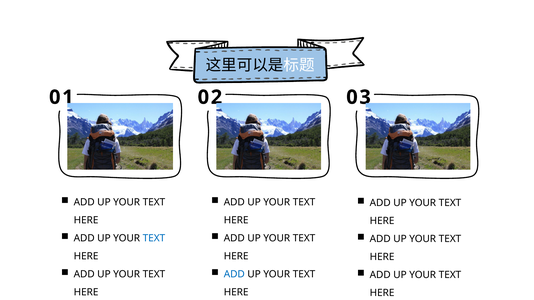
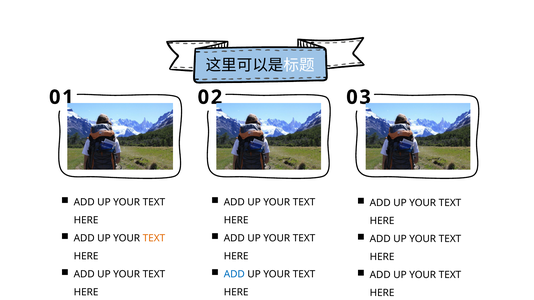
TEXT at (154, 238) colour: blue -> orange
